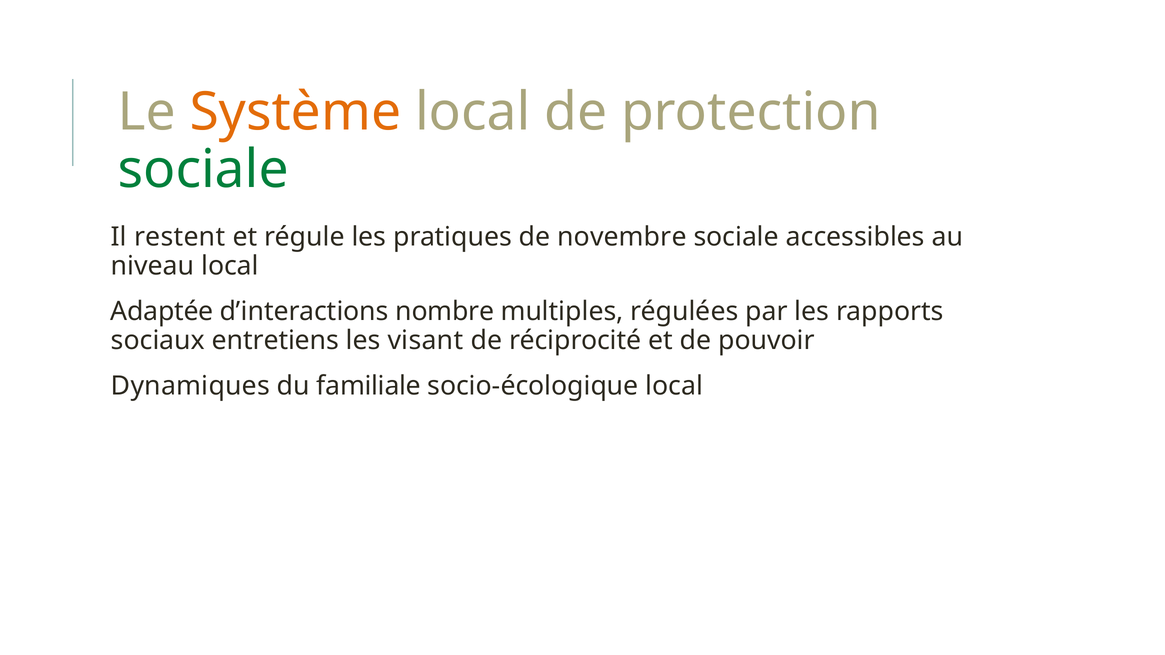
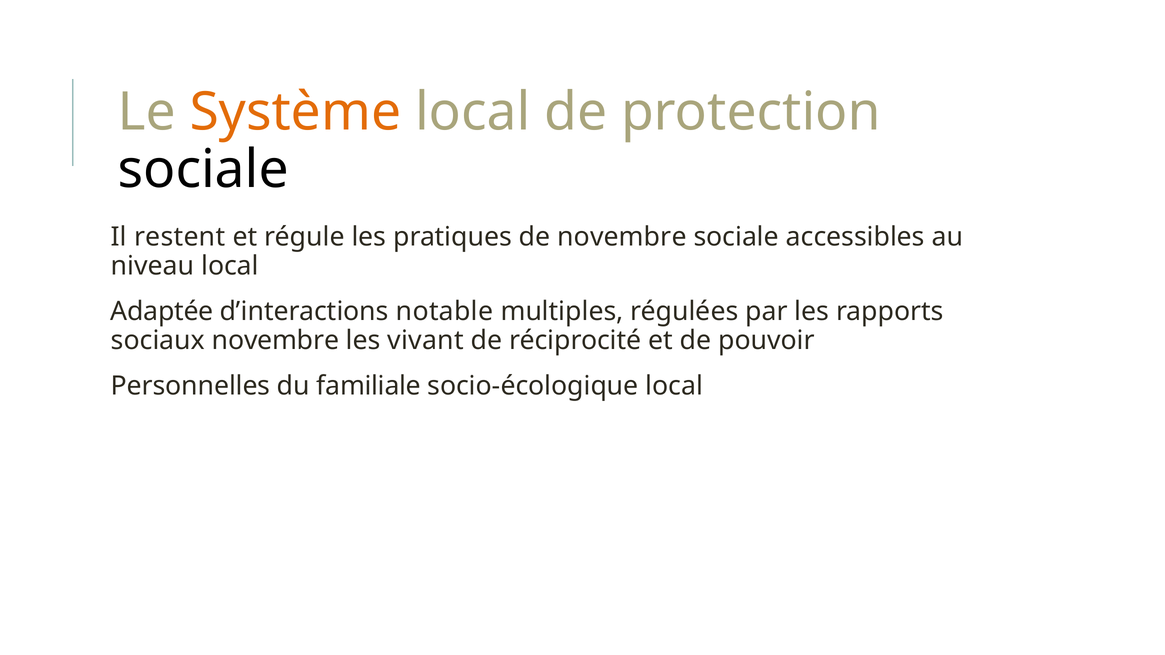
sociale at (203, 170) colour: green -> black
nombre: nombre -> notable
sociaux entretiens: entretiens -> novembre
visant: visant -> vivant
Dynamiques: Dynamiques -> Personnelles
